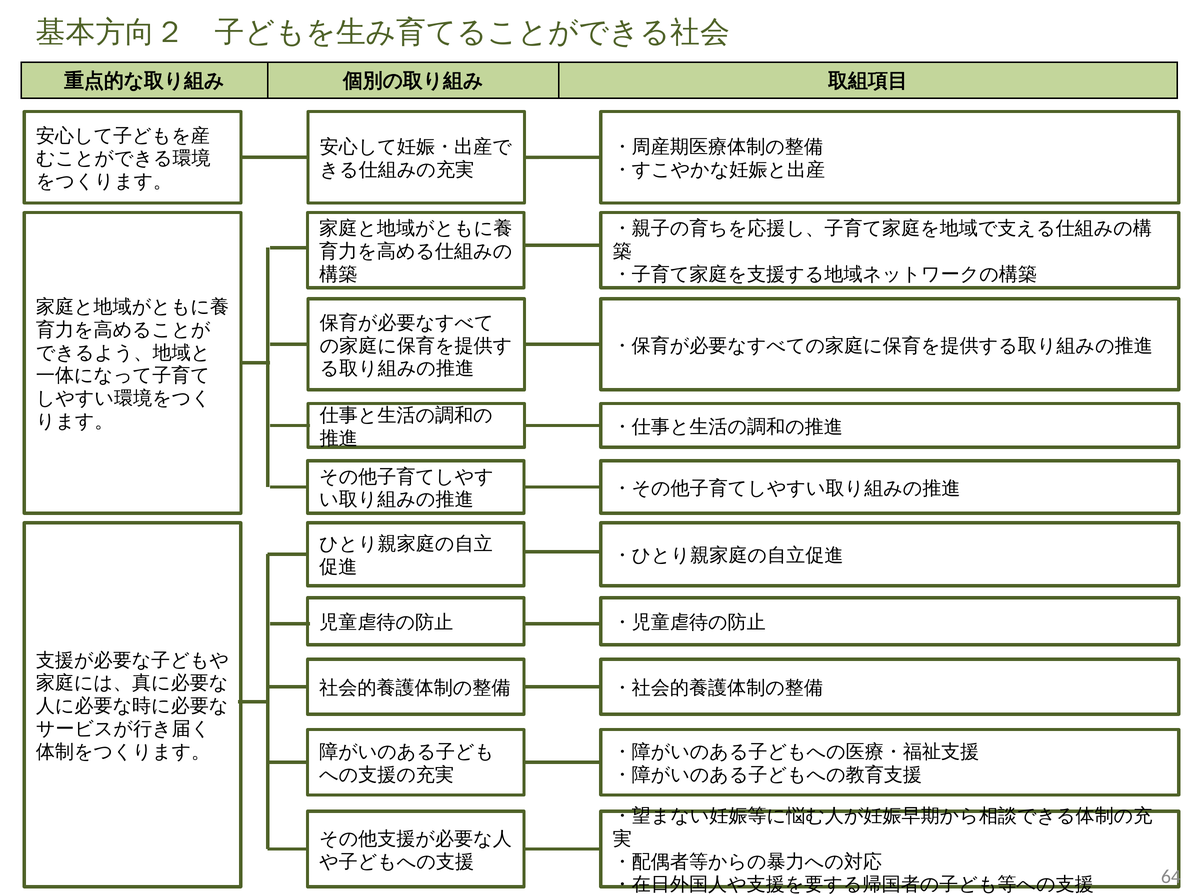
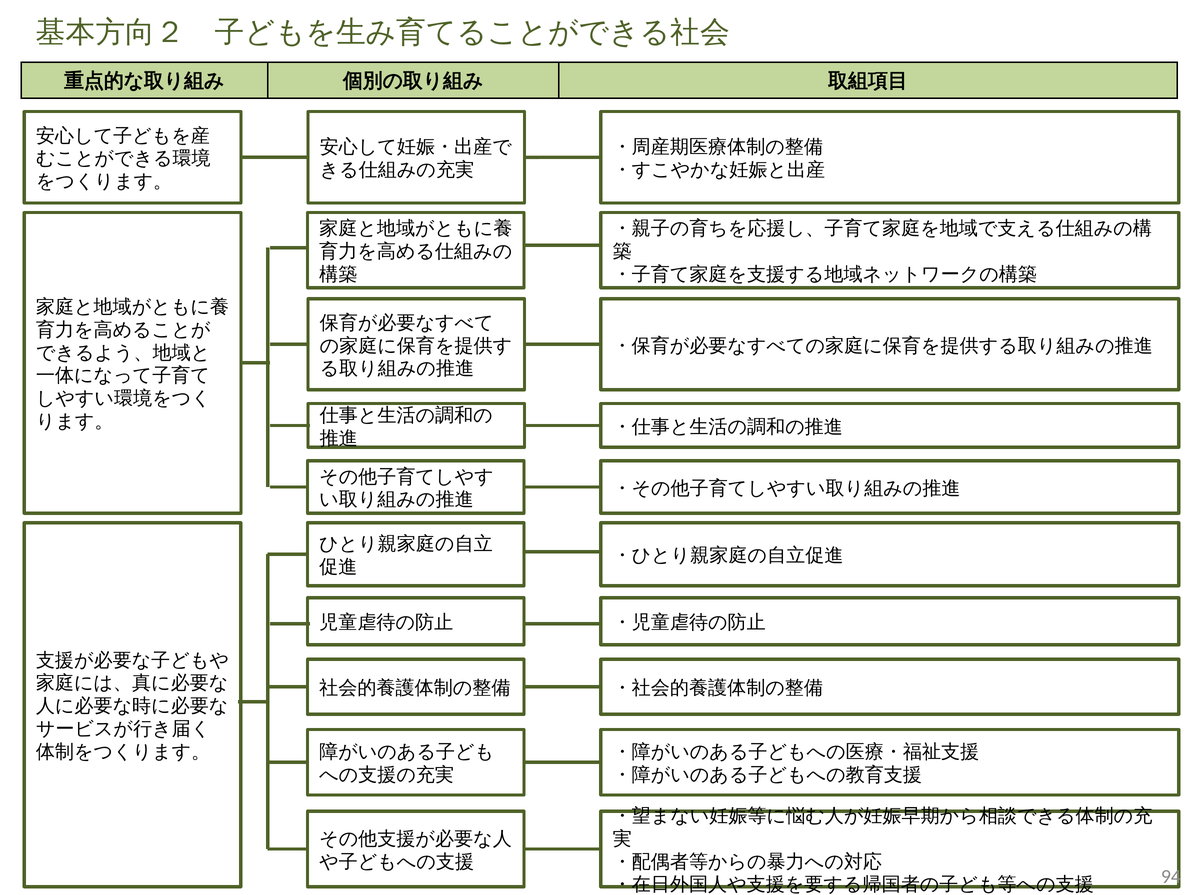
64: 64 -> 94
